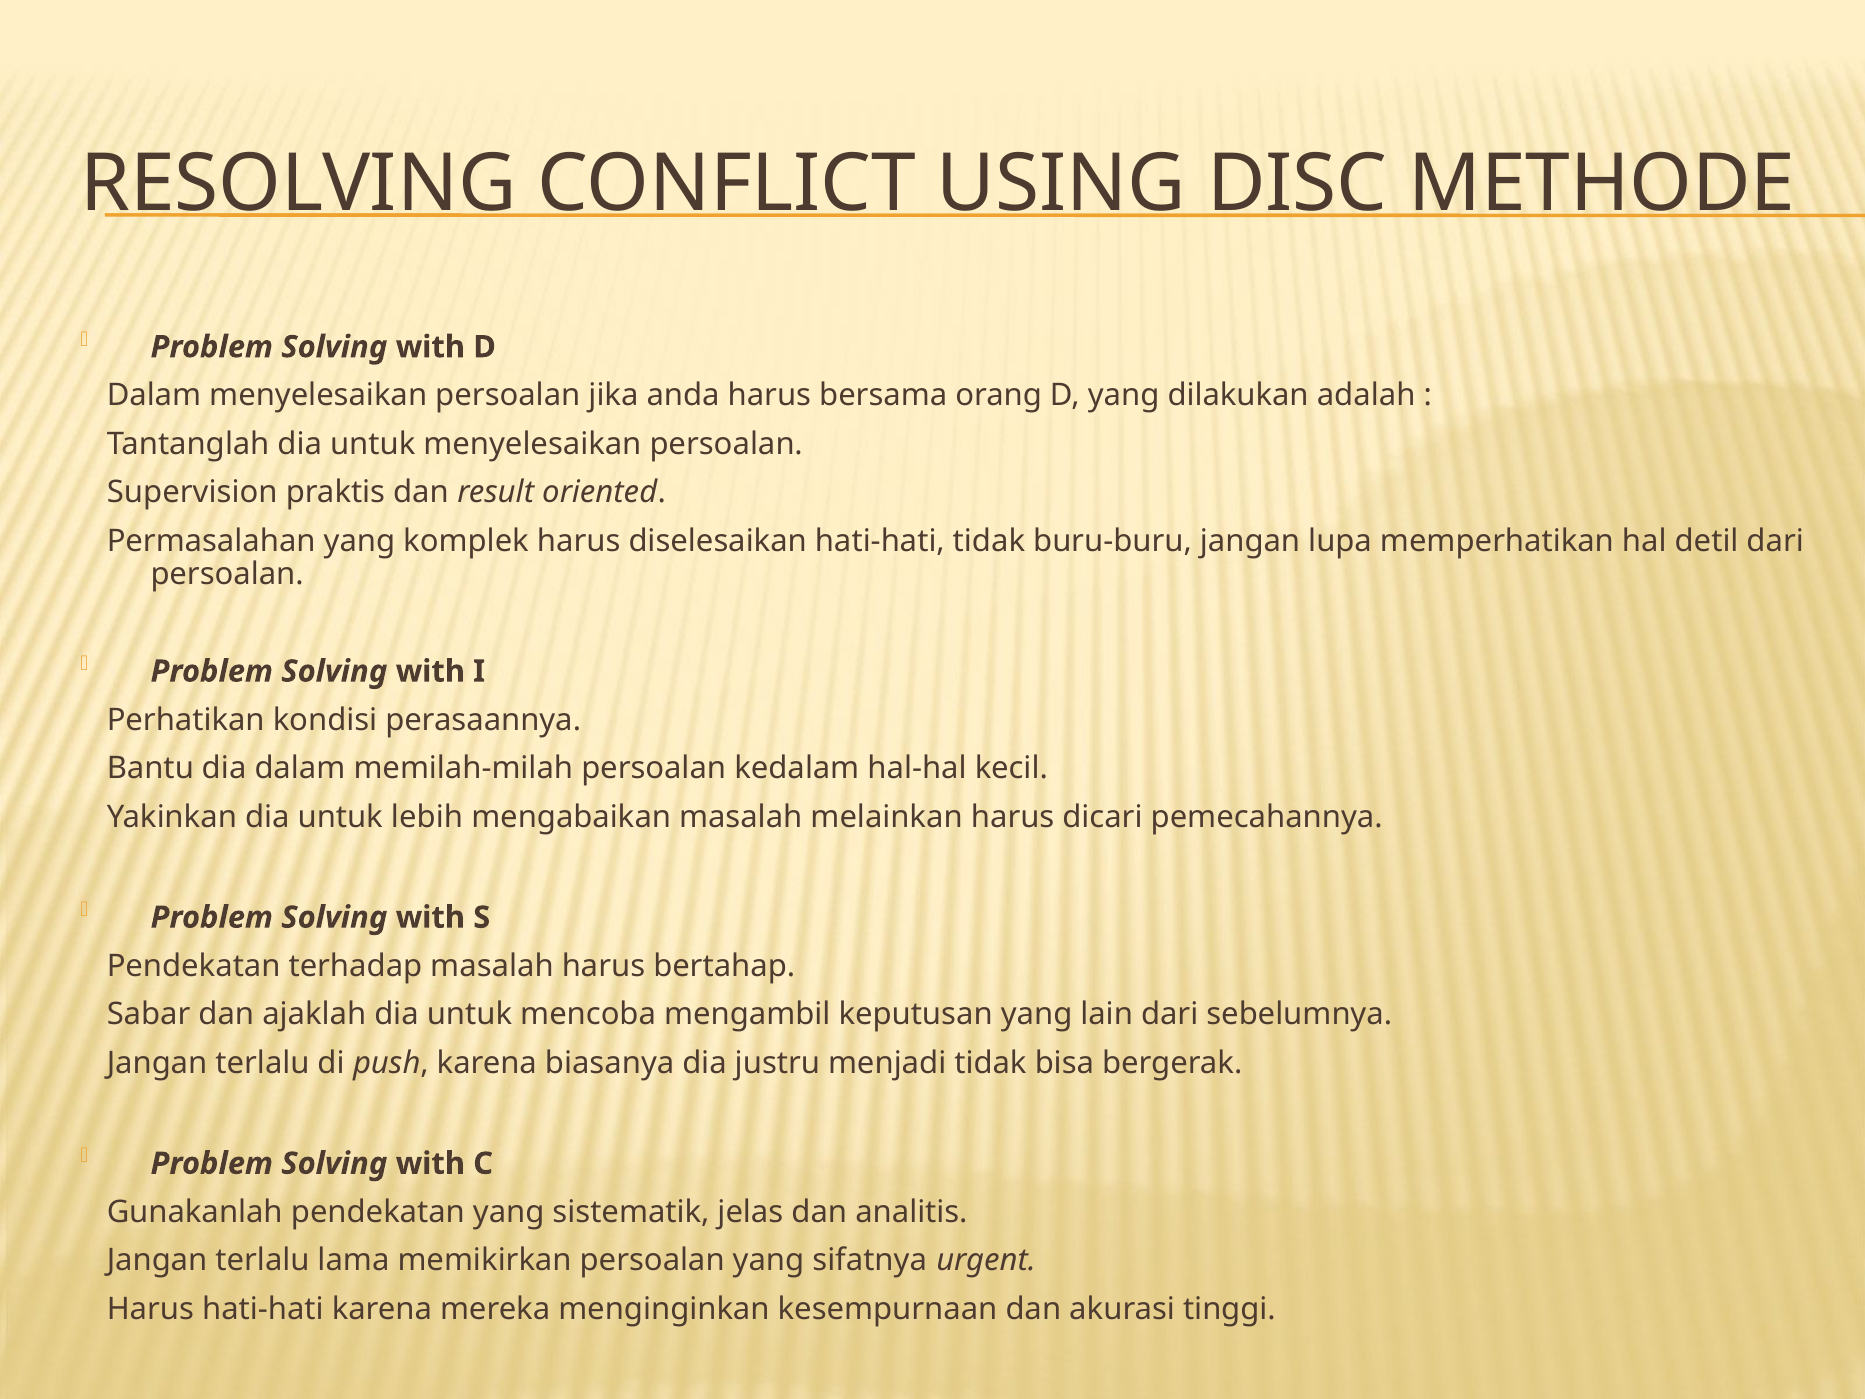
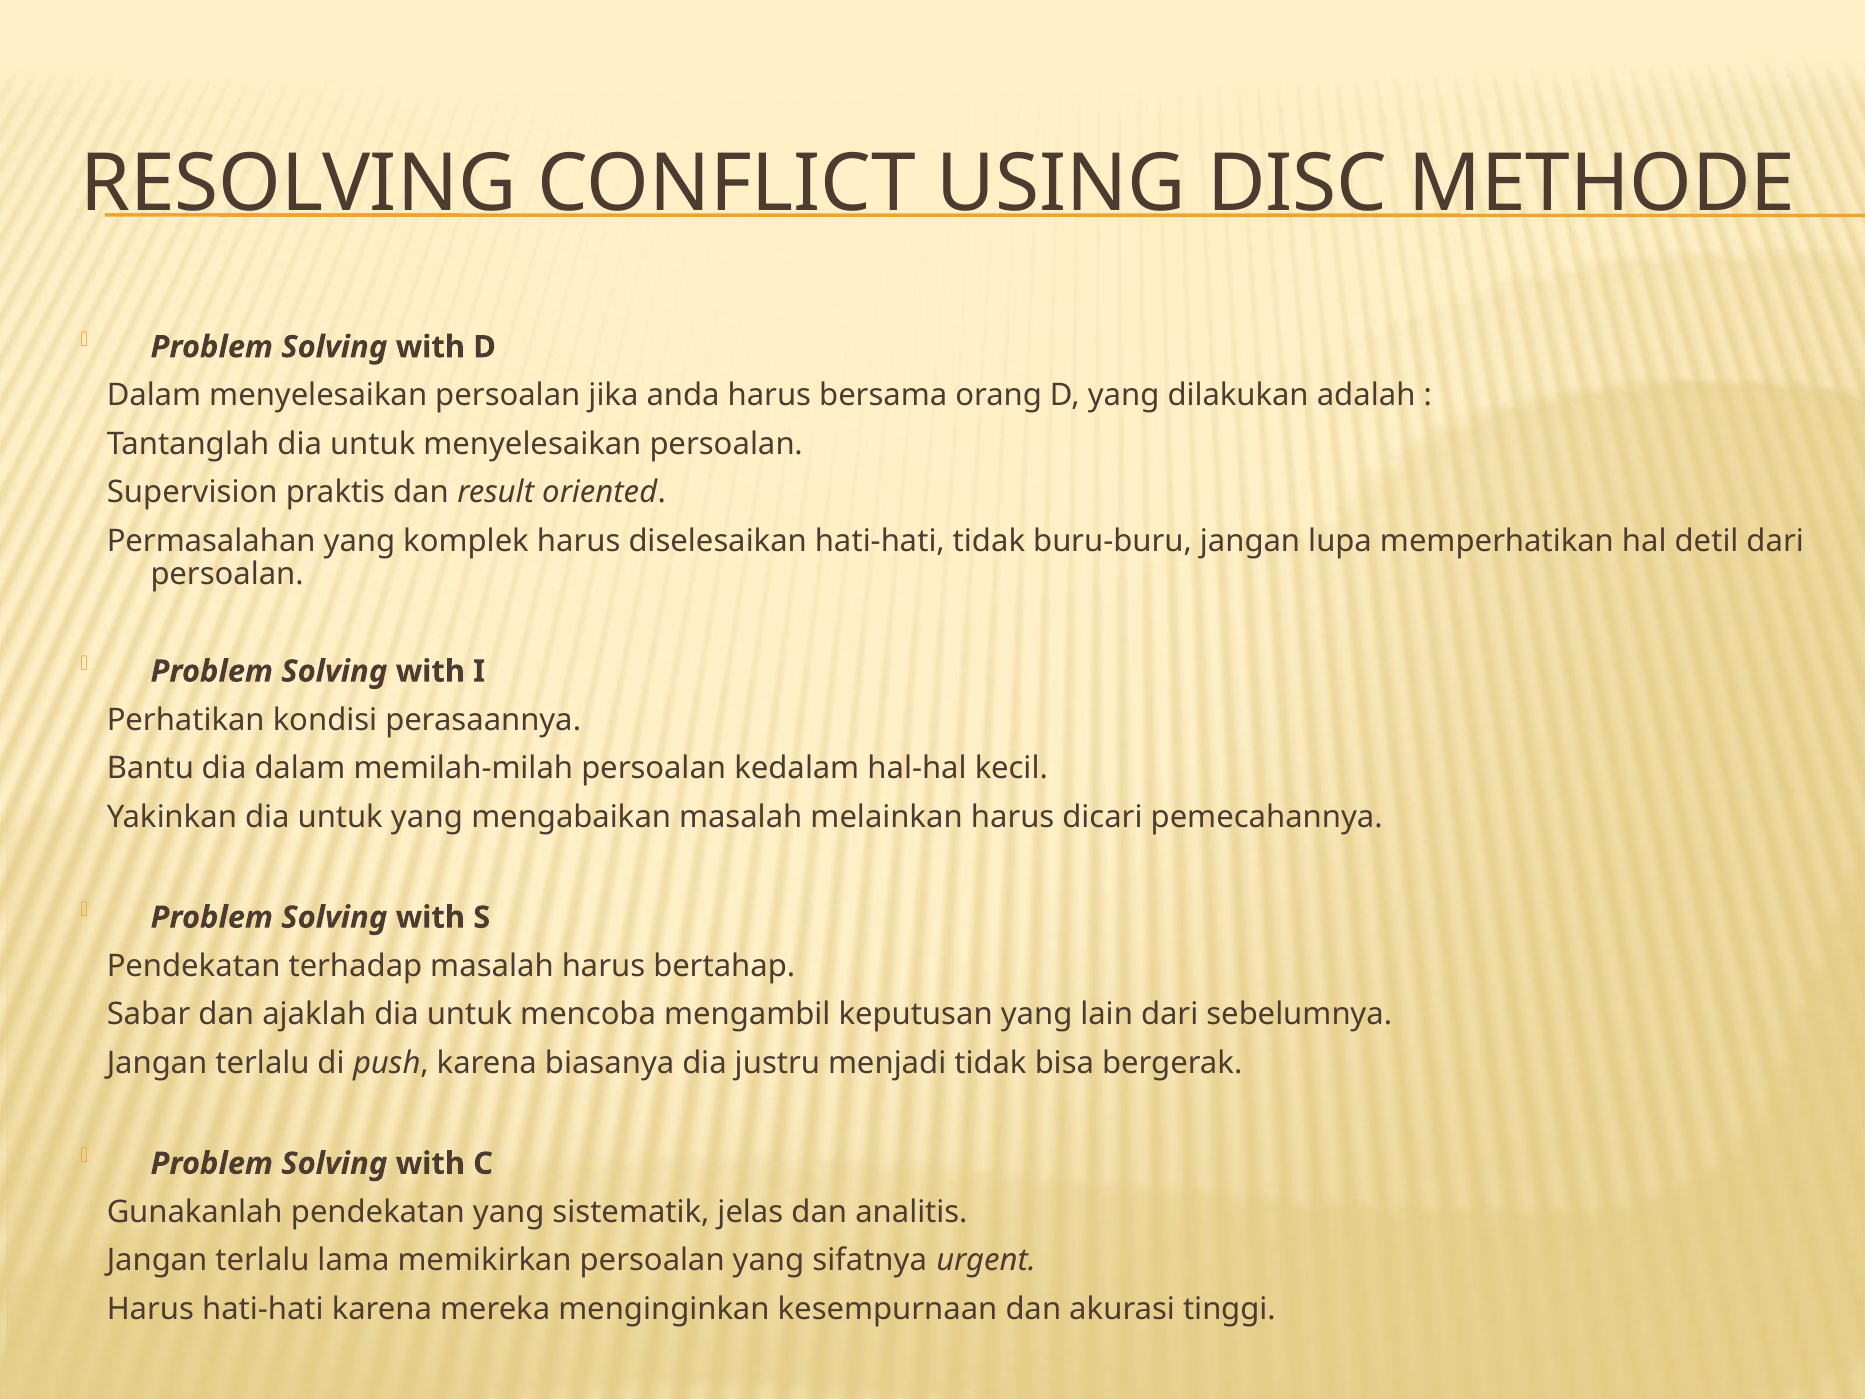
untuk lebih: lebih -> yang
